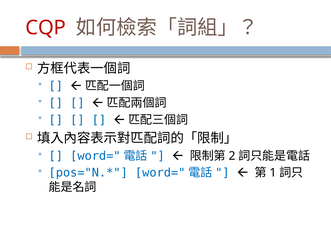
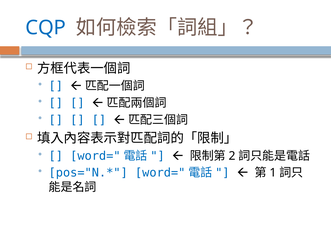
CQP colour: red -> blue
